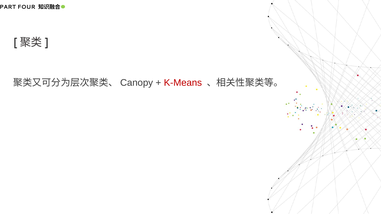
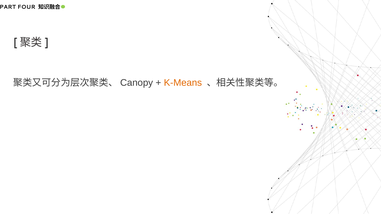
K-Means colour: red -> orange
